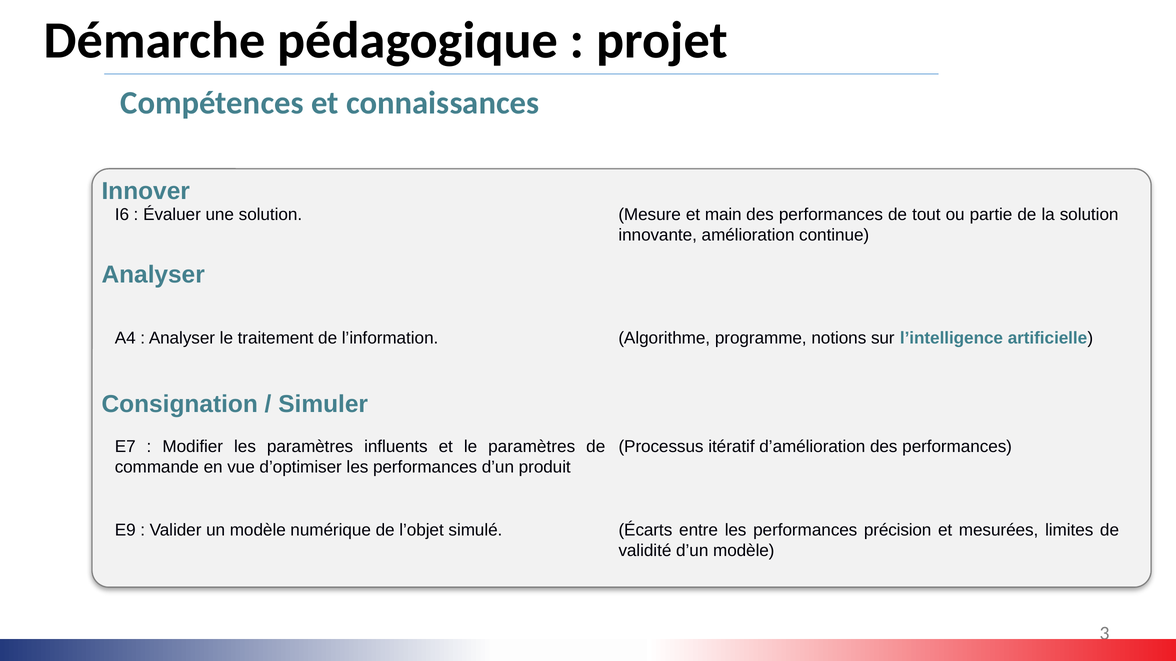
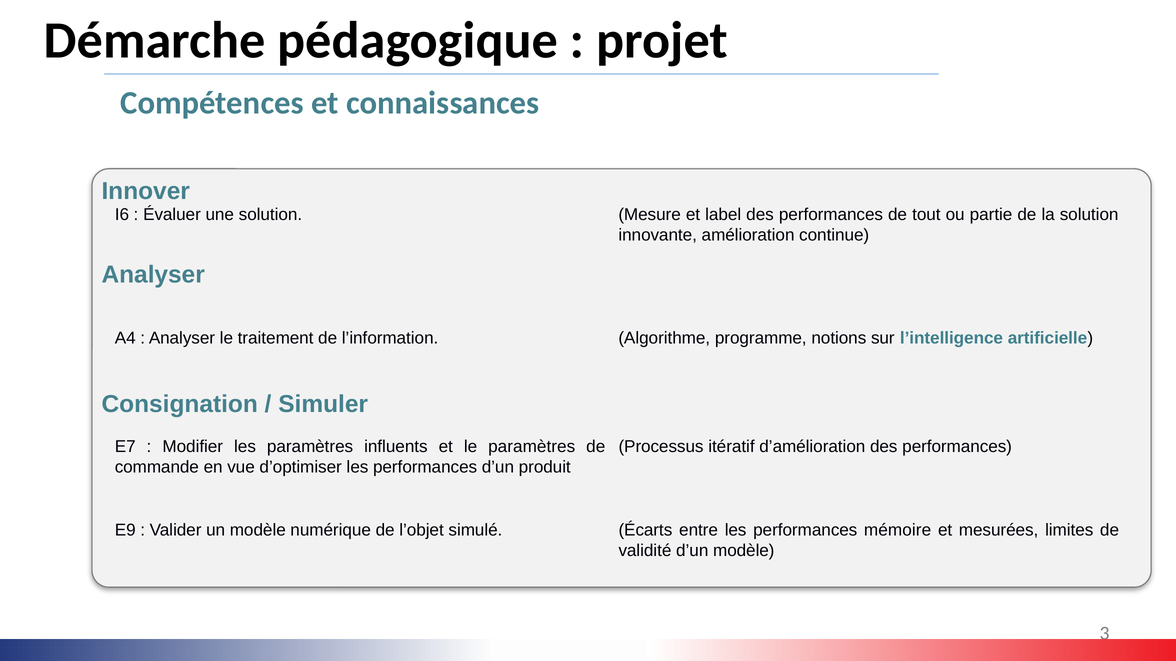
main: main -> label
précision: précision -> mémoire
